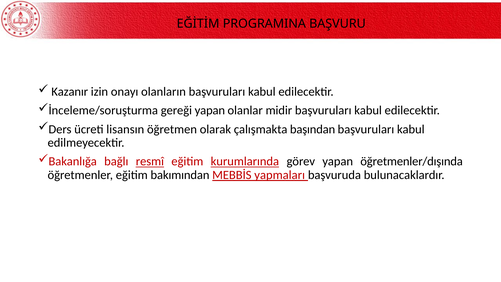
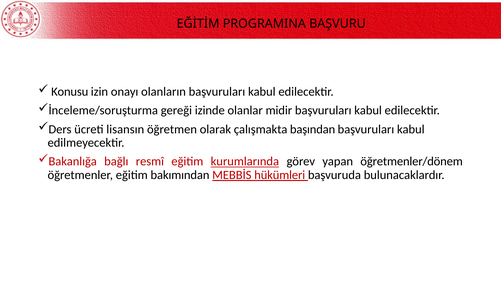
Kazanır: Kazanır -> Konusu
gereği yapan: yapan -> izinde
resmî underline: present -> none
öğretmenler/dışında: öğretmenler/dışında -> öğretmenler/dönem
yapmaları: yapmaları -> hükümleri
